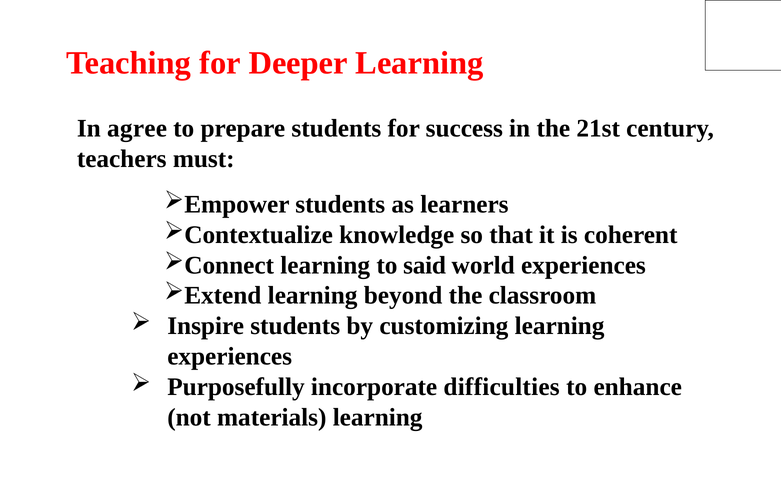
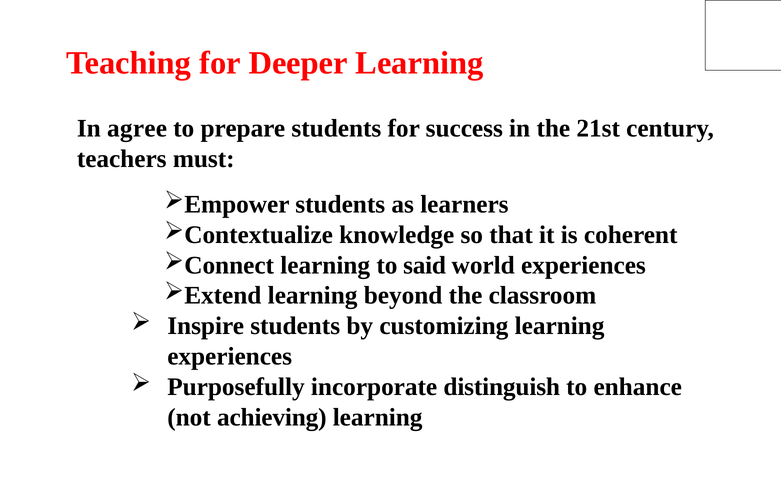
difficulties: difficulties -> distinguish
materials: materials -> achieving
